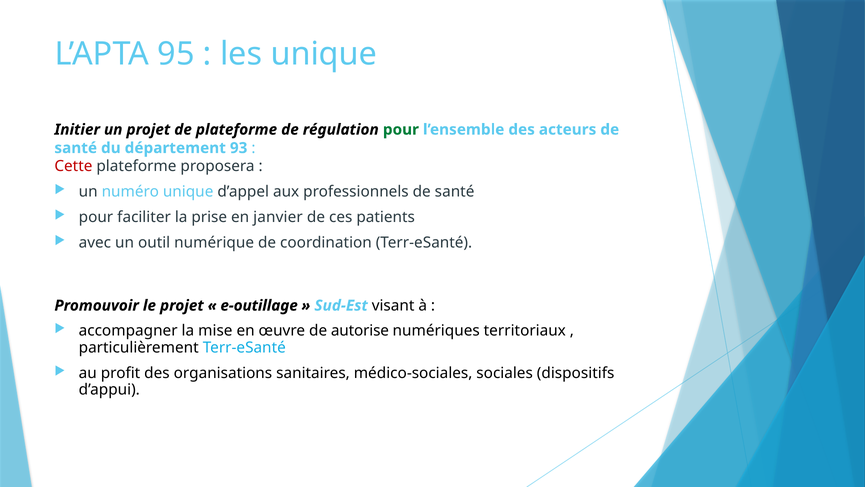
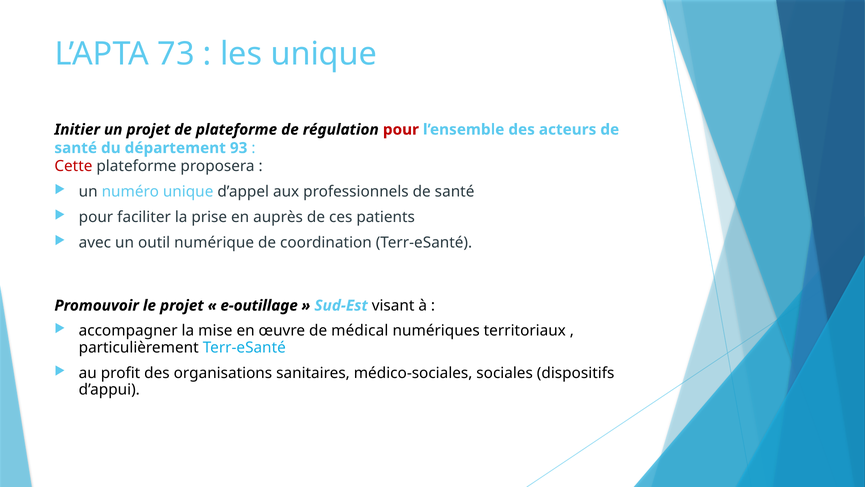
95: 95 -> 73
pour at (401, 129) colour: green -> red
janvier: janvier -> auprès
autorise: autorise -> médical
